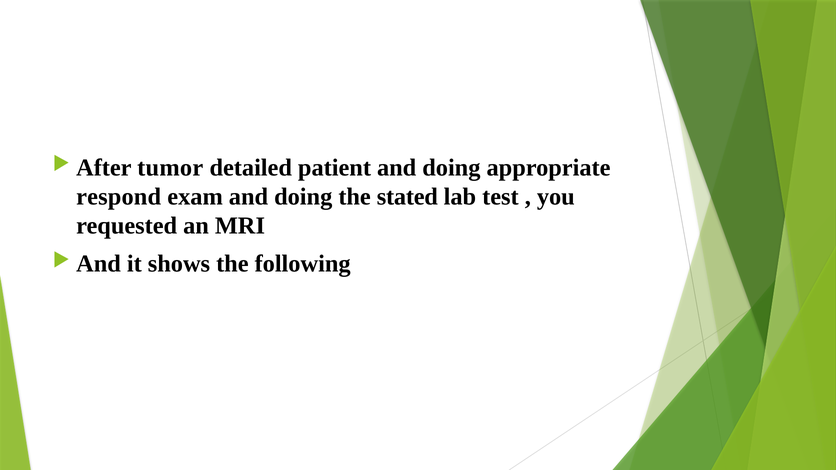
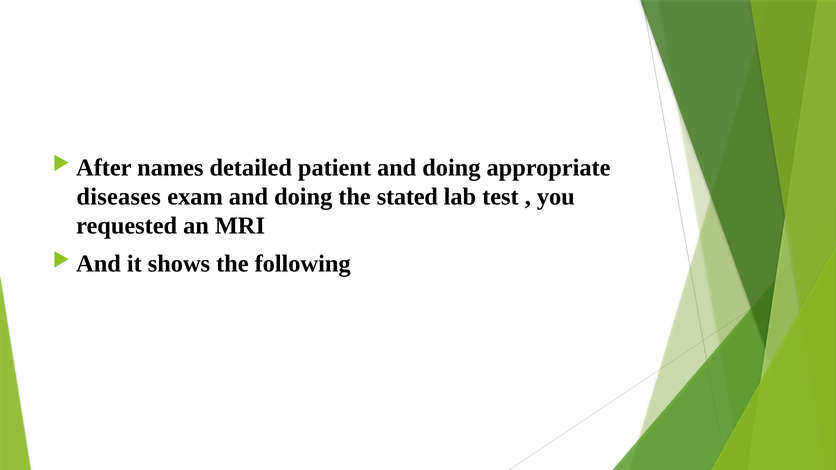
tumor: tumor -> names
respond: respond -> diseases
